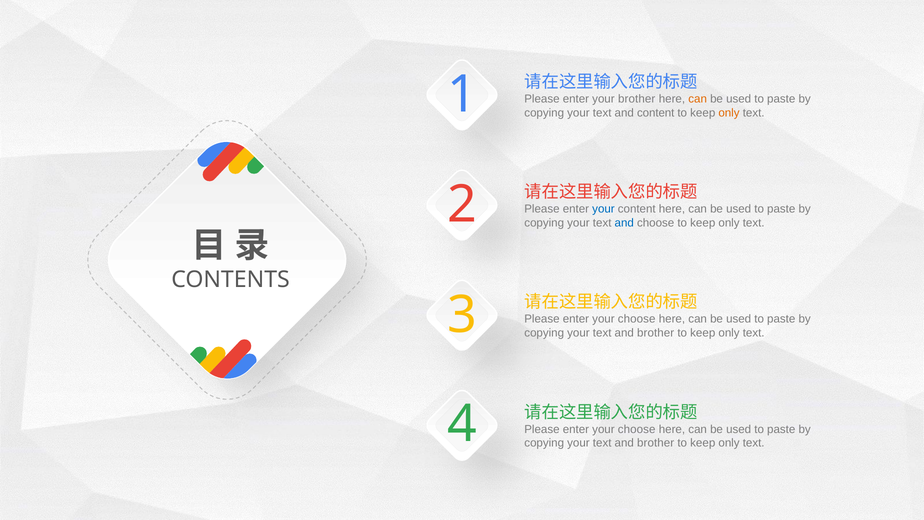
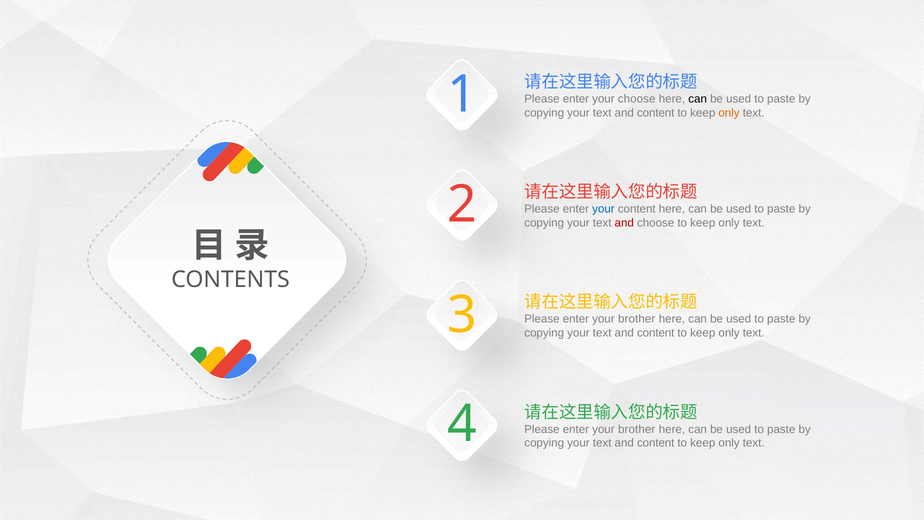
your brother: brother -> choose
can at (698, 99) colour: orange -> black
and at (624, 223) colour: blue -> red
choose at (637, 319): choose -> brother
brother at (656, 333): brother -> content
choose at (637, 429): choose -> brother
brother at (656, 443): brother -> content
